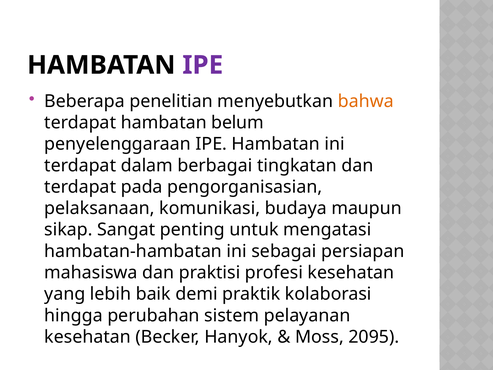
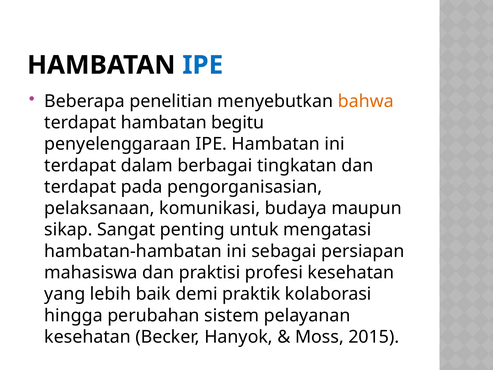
IPE at (203, 65) colour: purple -> blue
belum: belum -> begitu
2095: 2095 -> 2015
